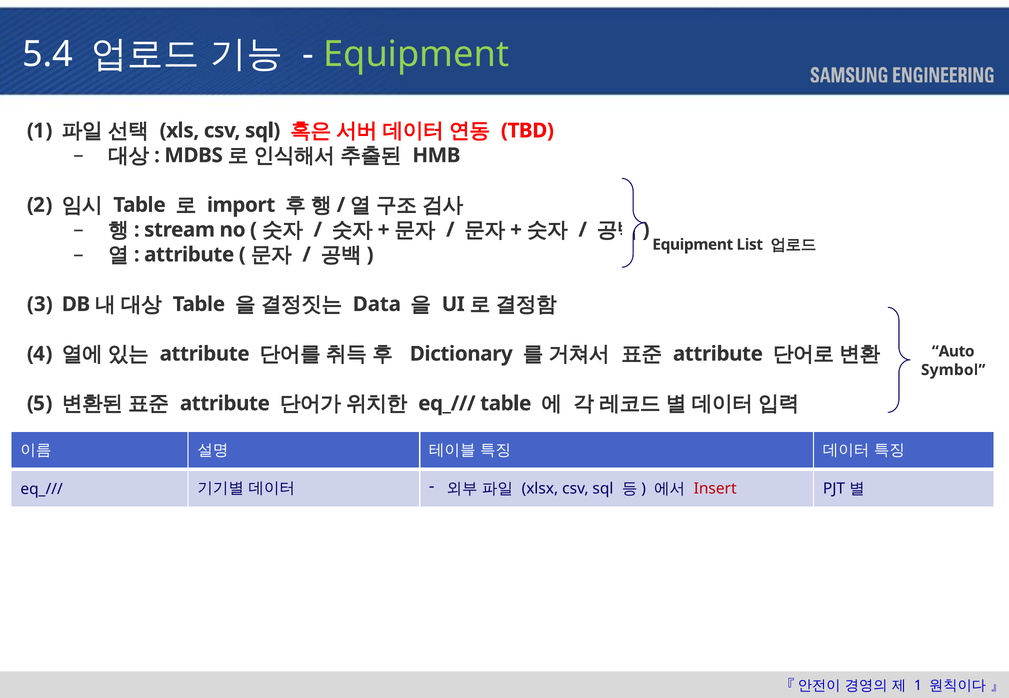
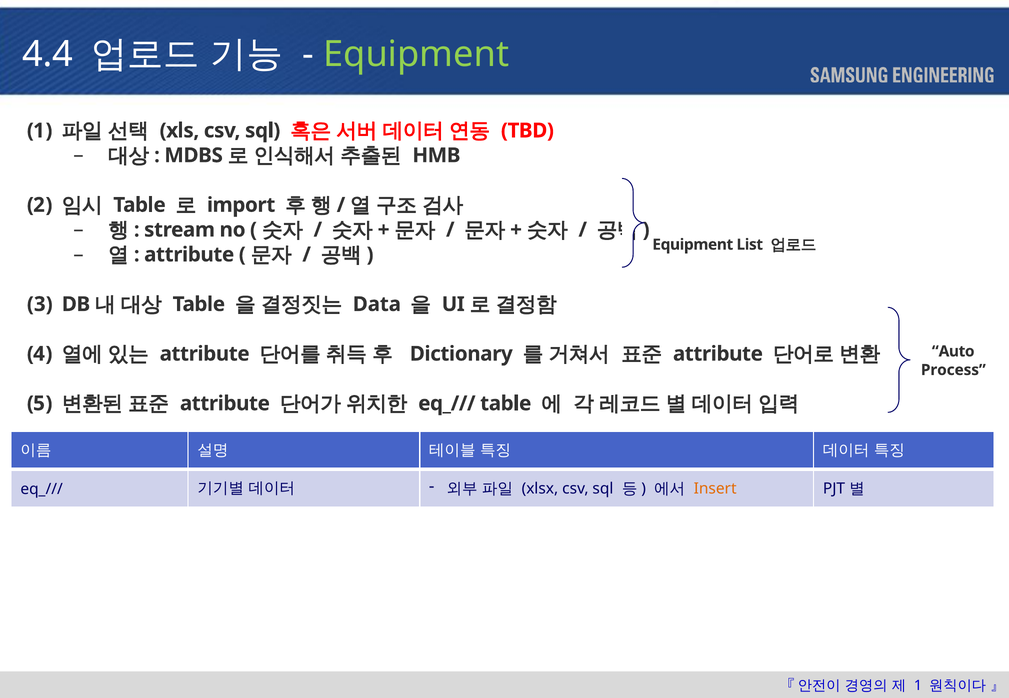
5.4: 5.4 -> 4.4
Symbol: Symbol -> Process
Insert colour: red -> orange
